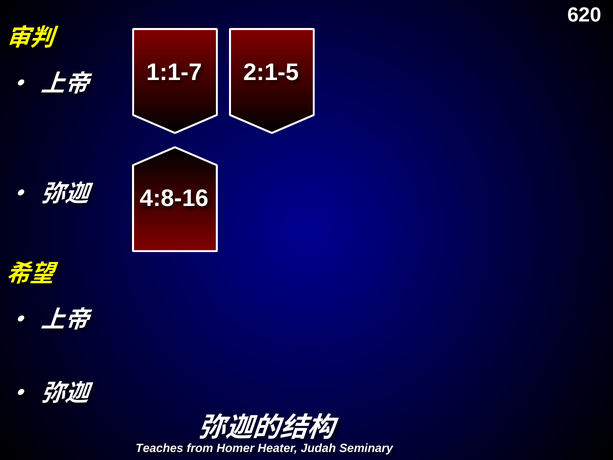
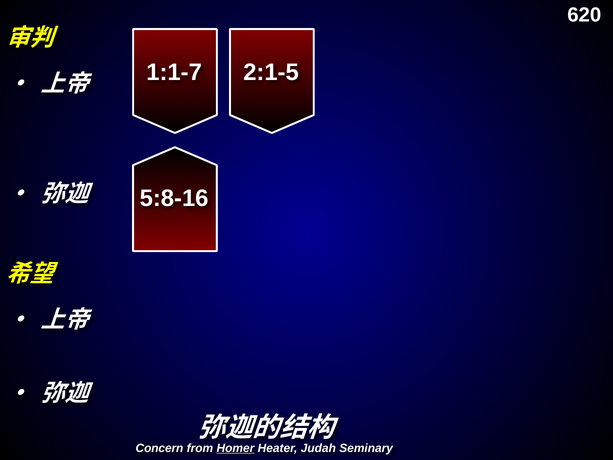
4:8-16: 4:8-16 -> 5:8-16
Teaches: Teaches -> Concern
Homer underline: none -> present
